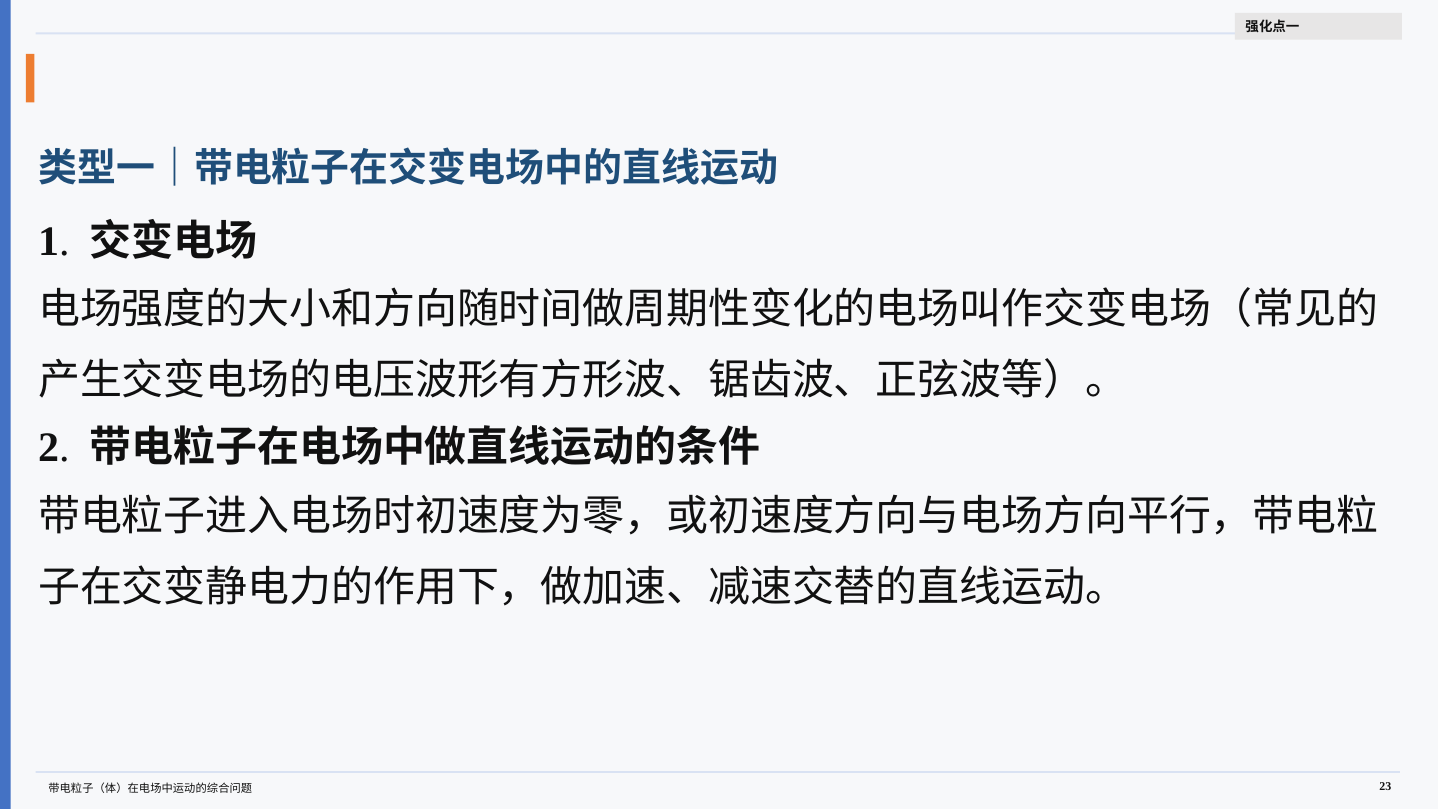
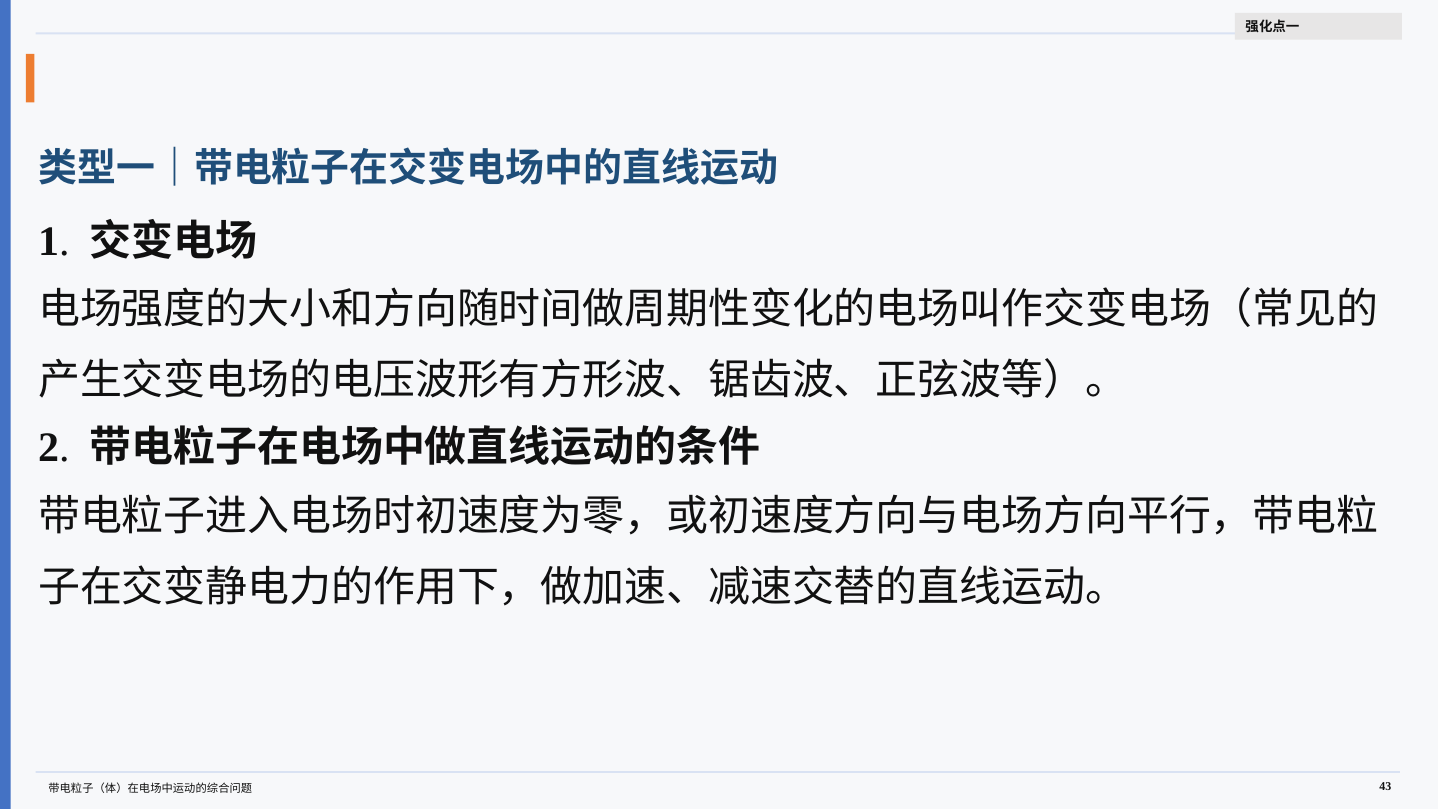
23: 23 -> 43
